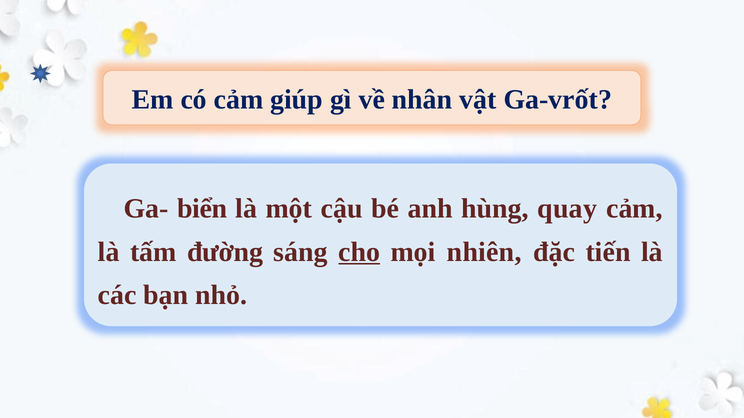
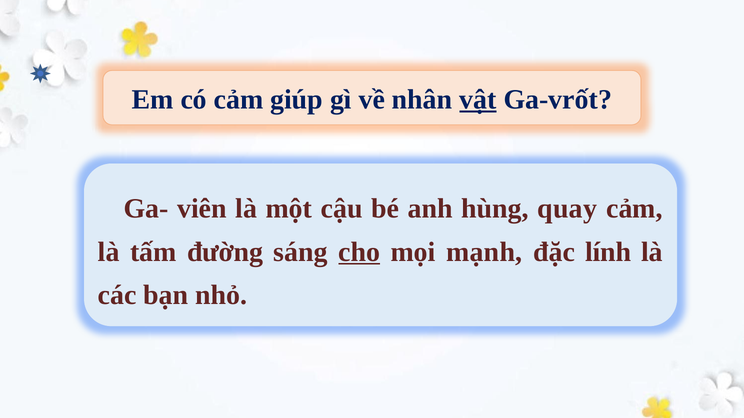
vật underline: none -> present
biển: biển -> viên
nhiên: nhiên -> mạnh
tiến: tiến -> lính
